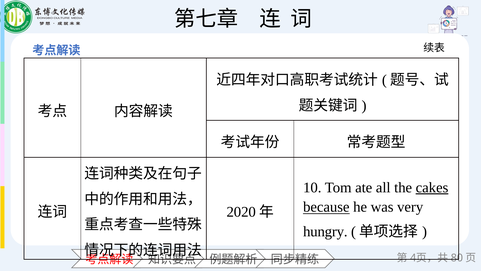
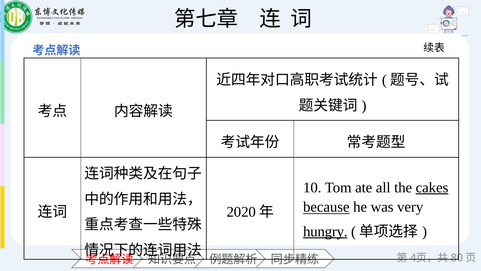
hungry underline: none -> present
